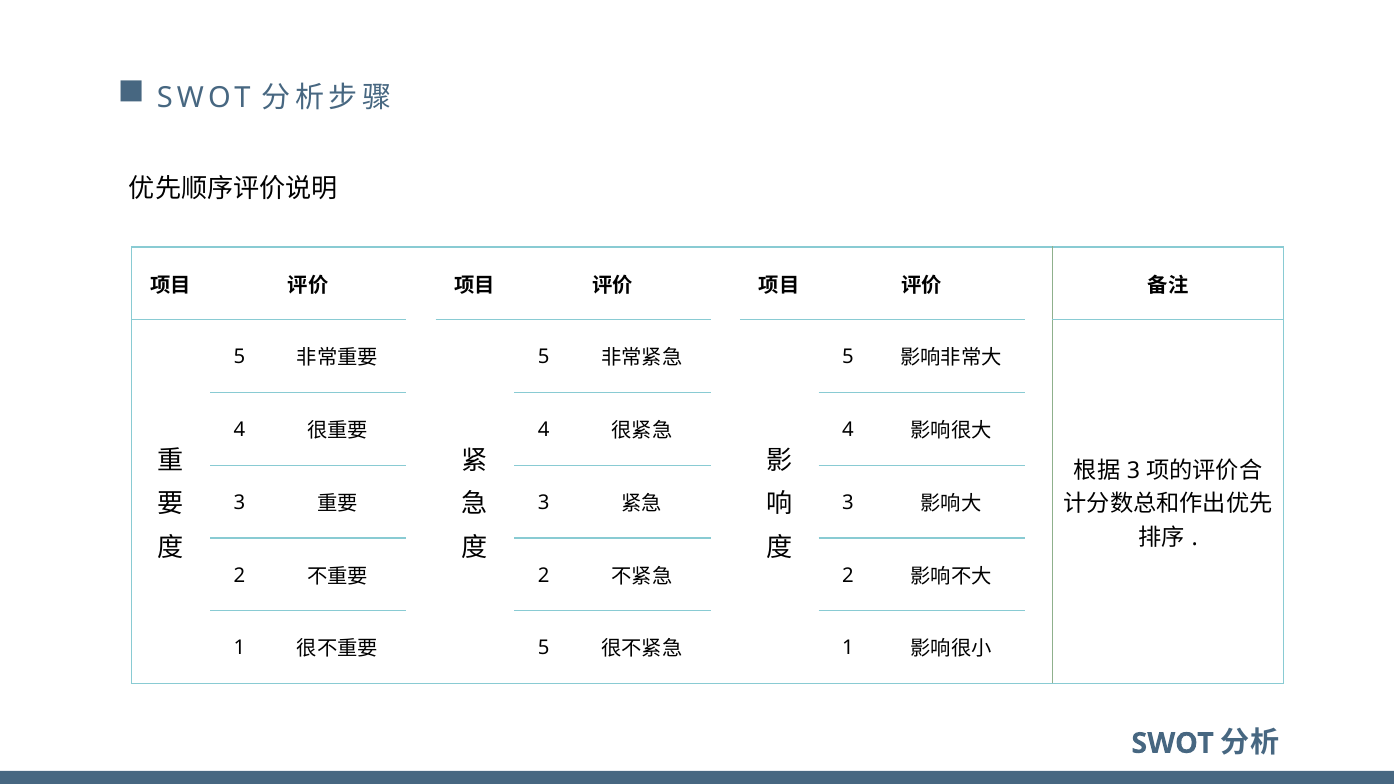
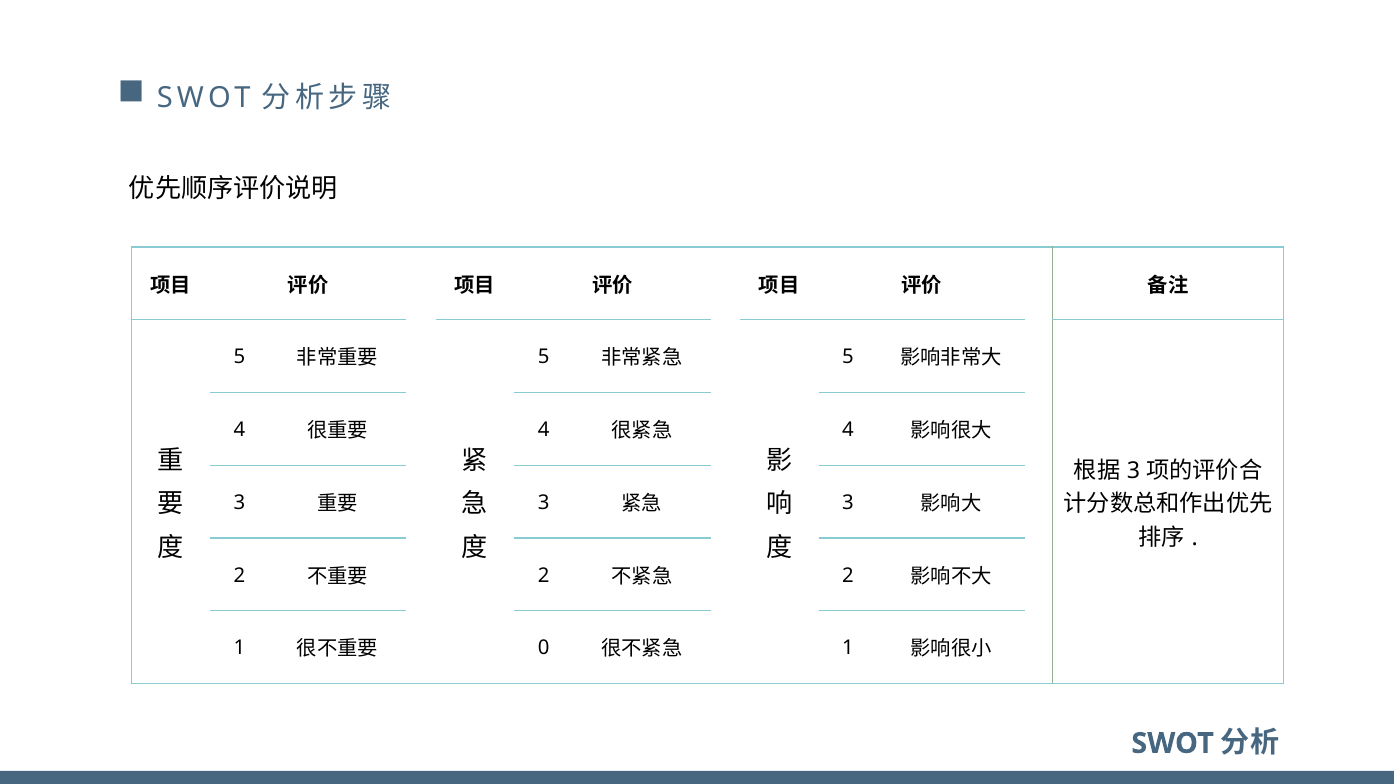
5 at (544, 648): 5 -> 0
